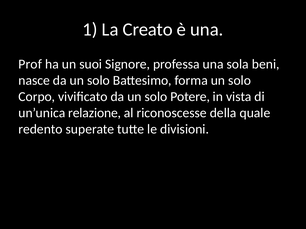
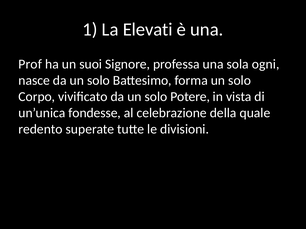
Creato: Creato -> Elevati
beni: beni -> ogni
relazione: relazione -> fondesse
riconoscesse: riconoscesse -> celebrazione
